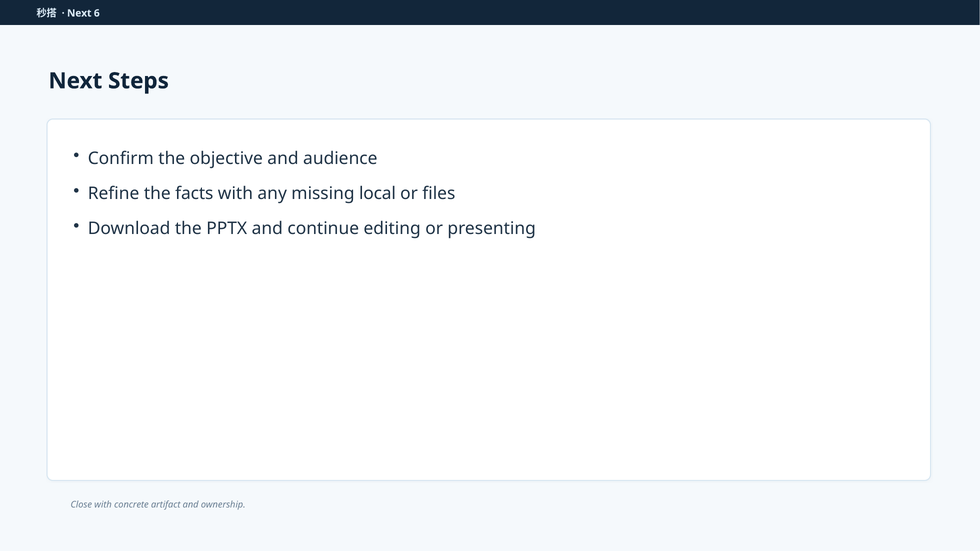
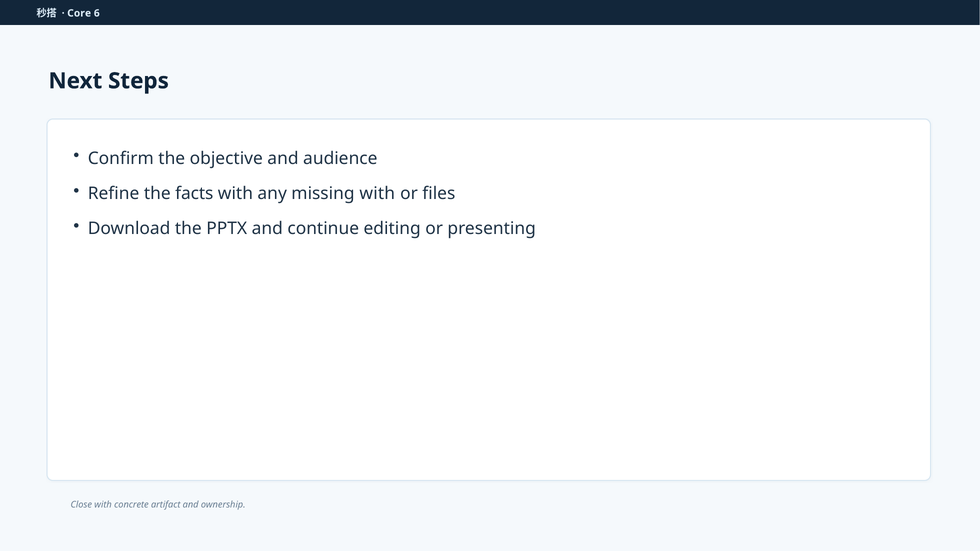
Next at (79, 13): Next -> Core
missing local: local -> with
